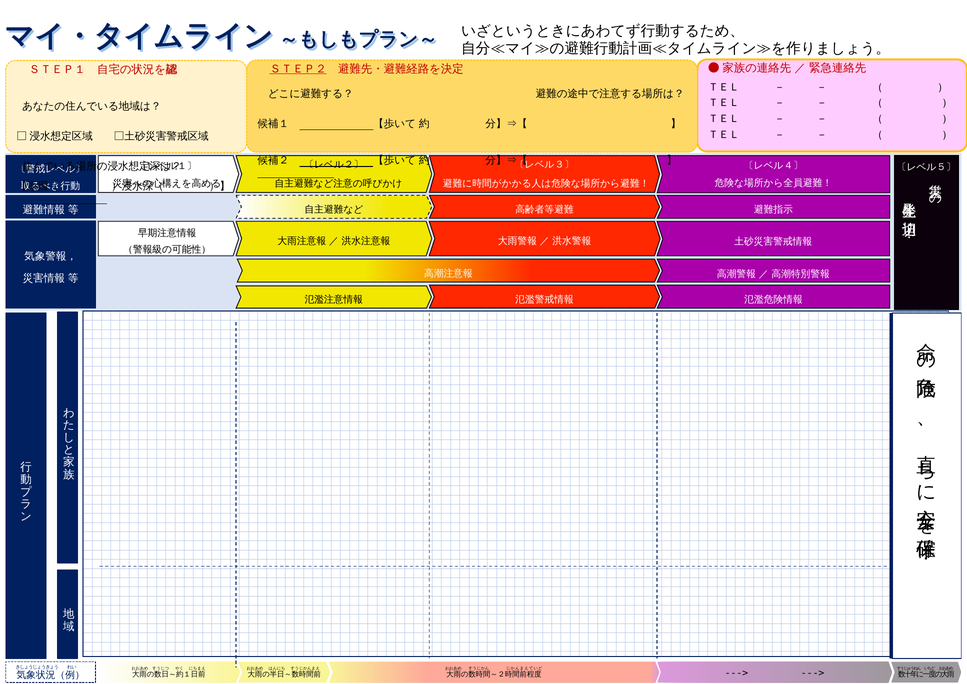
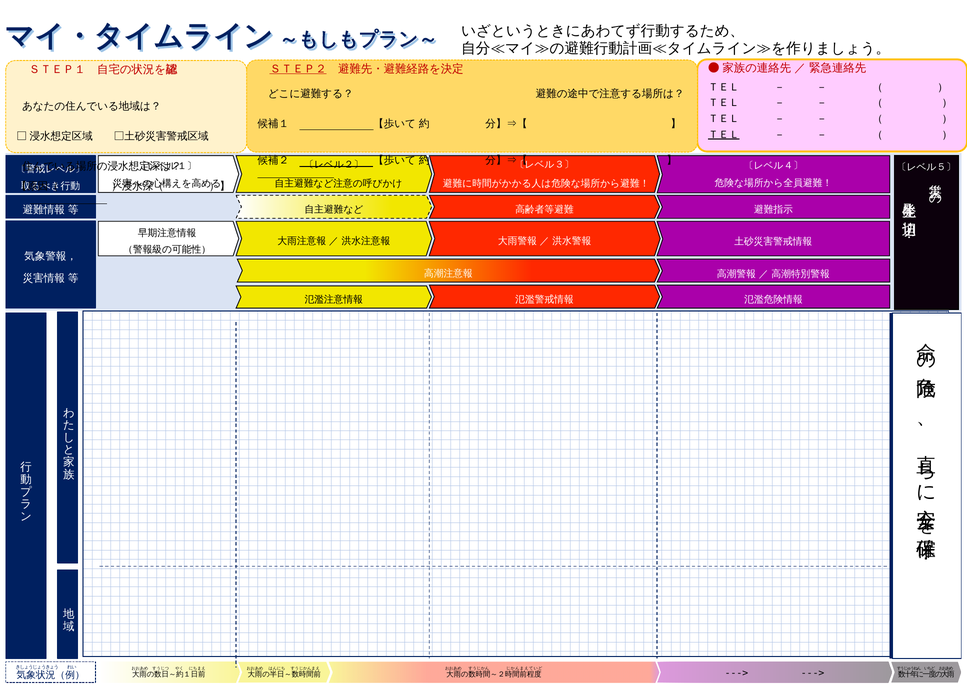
ＴＥＬ at (724, 134) underline: none -> present
